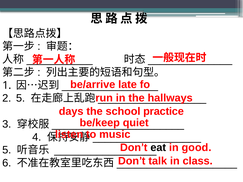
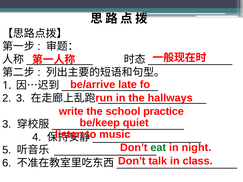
2 5: 5 -> 3
days: days -> write
eat colour: black -> green
good: good -> night
